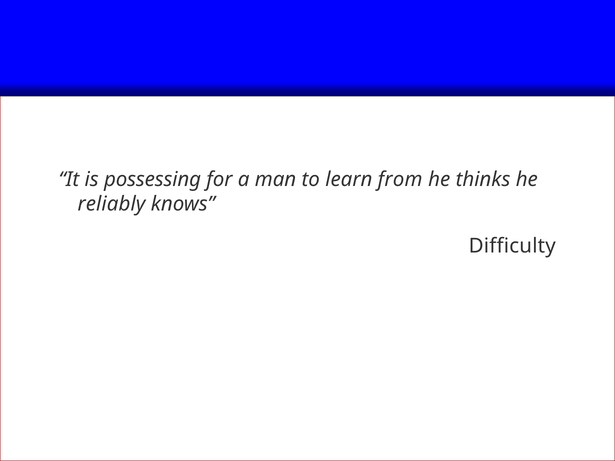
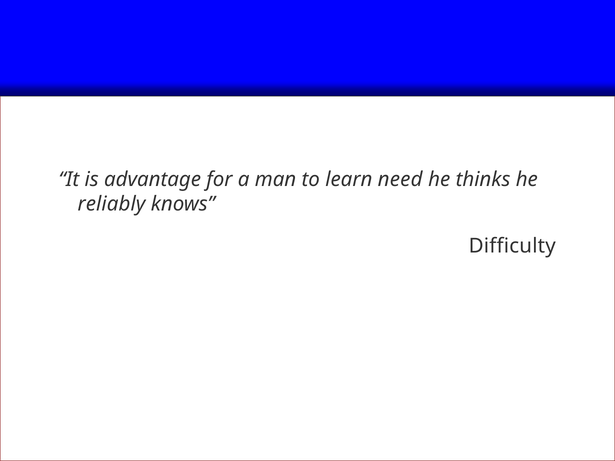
possessing: possessing -> advantage
from: from -> need
